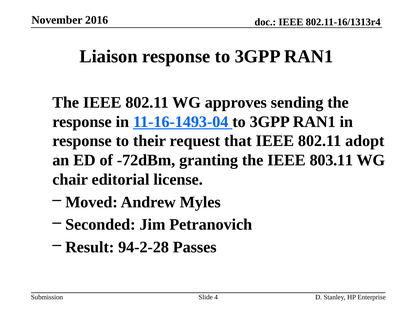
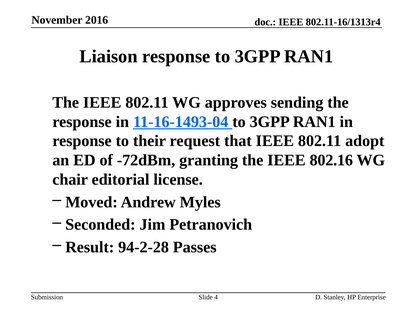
803.11: 803.11 -> 802.16
